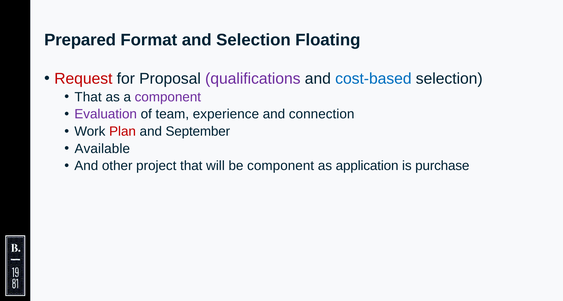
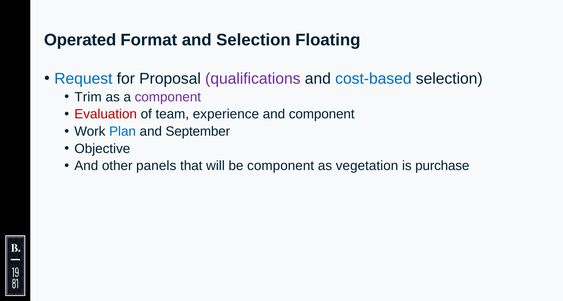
Prepared: Prepared -> Operated
Request colour: red -> blue
That at (88, 97): That -> Trim
Evaluation colour: purple -> red
and connection: connection -> component
Plan colour: red -> blue
Available: Available -> Objective
project: project -> panels
application: application -> vegetation
